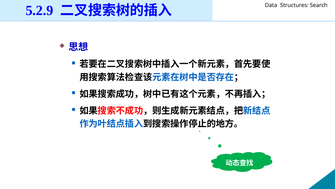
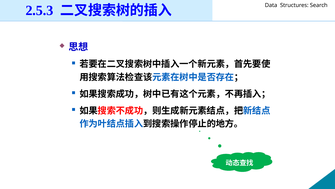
5.2.9: 5.2.9 -> 2.5.3
